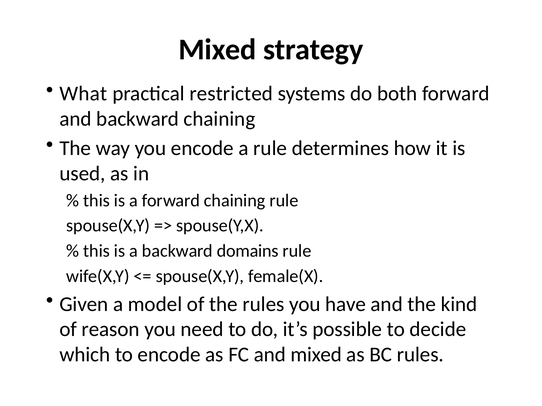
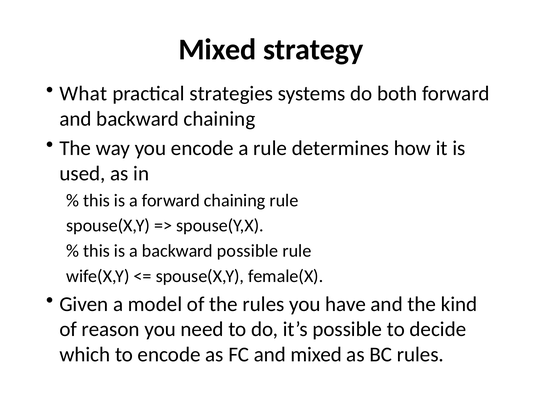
restricted: restricted -> strategies
backward domains: domains -> possible
